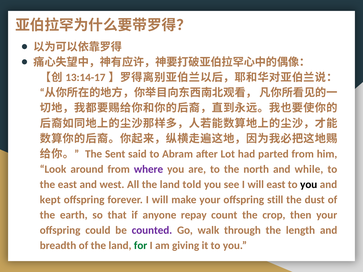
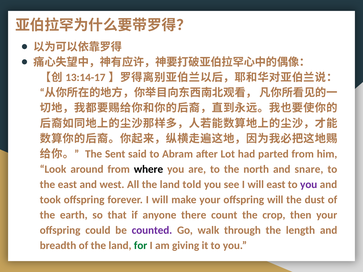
where colour: purple -> black
while: while -> snare
you at (309, 185) colour: black -> purple
kept: kept -> took
offspring still: still -> will
repay: repay -> there
